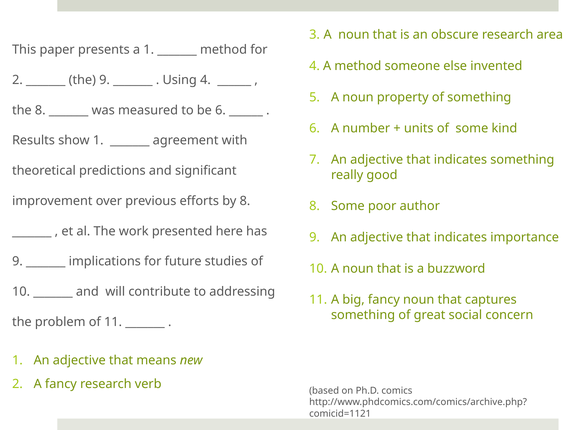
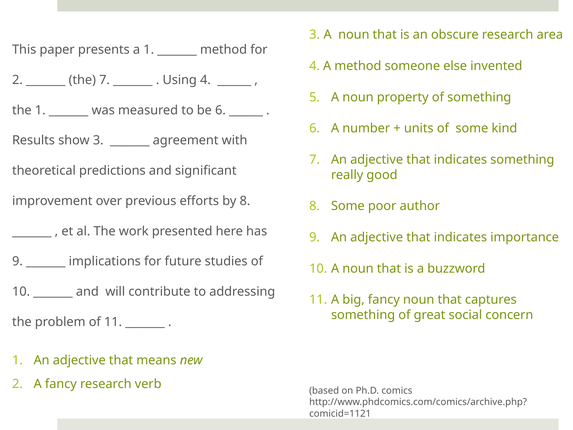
the 9: 9 -> 7
the 8: 8 -> 1
show 1: 1 -> 3
